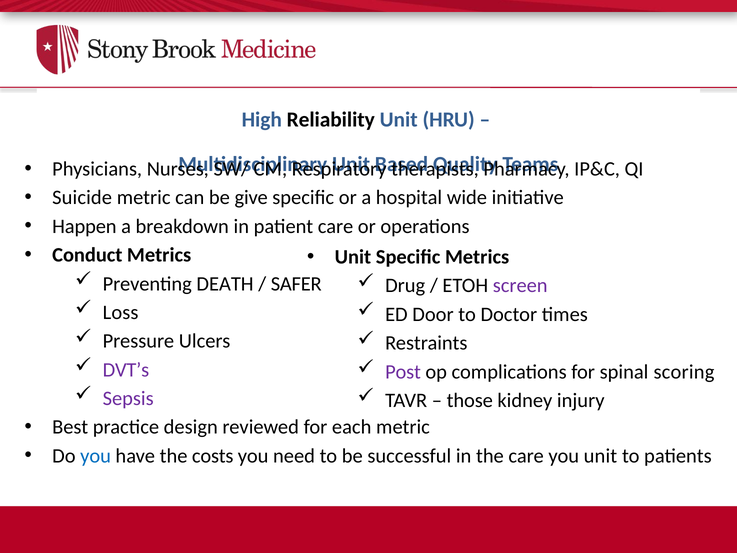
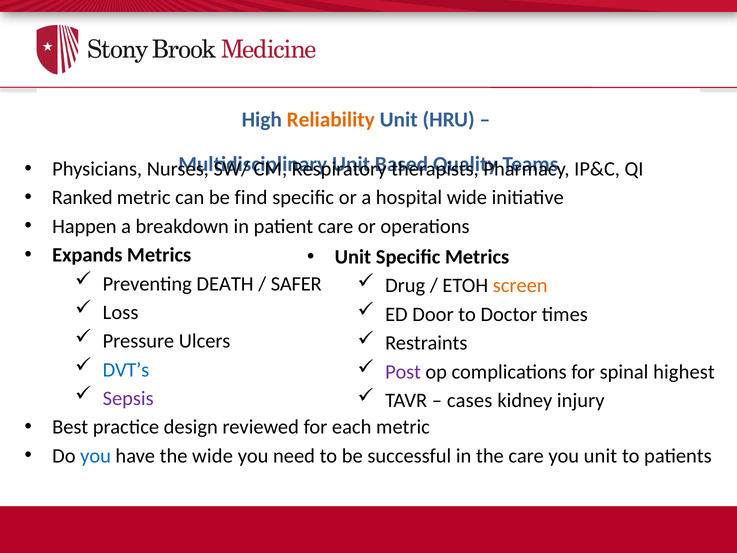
Reliability colour: black -> orange
Suicide: Suicide -> Ranked
give: give -> find
Conduct: Conduct -> Expands
screen colour: purple -> orange
DVT’s colour: purple -> blue
scoring: scoring -> highest
those: those -> cases
the costs: costs -> wide
